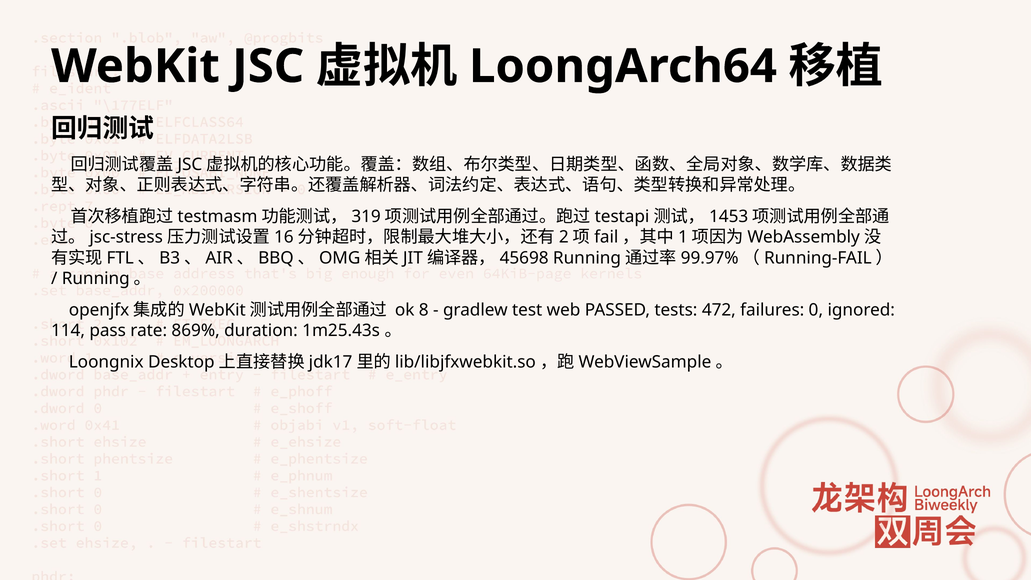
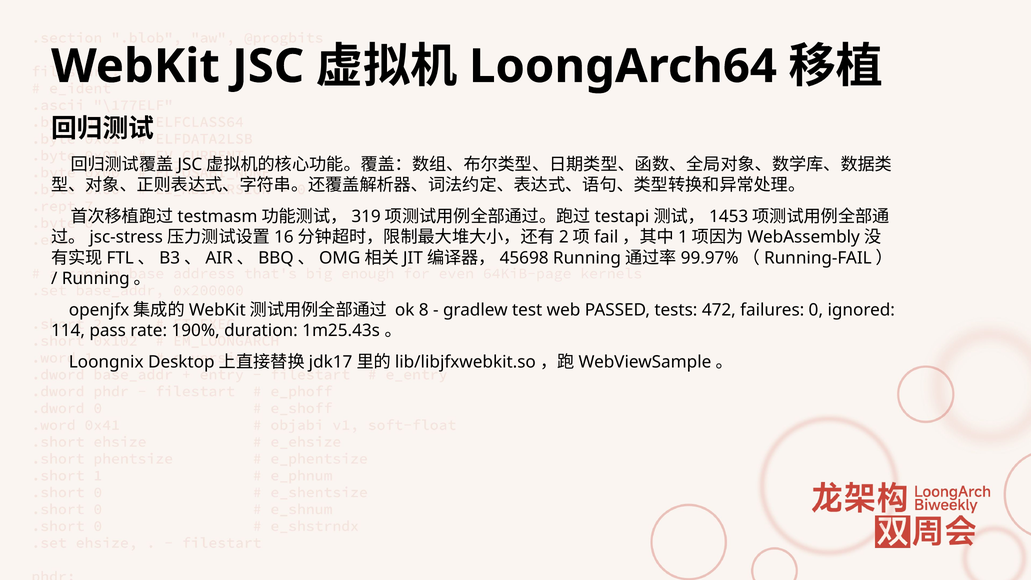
869%: 869% -> 190%
